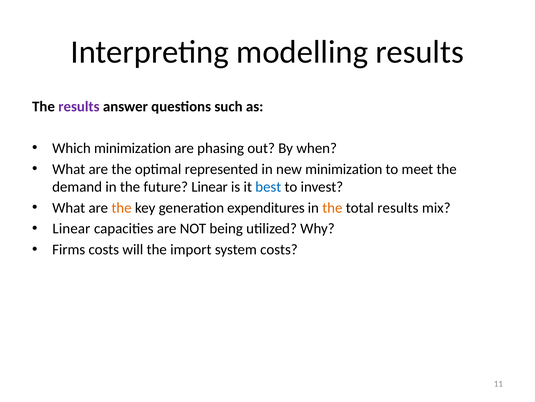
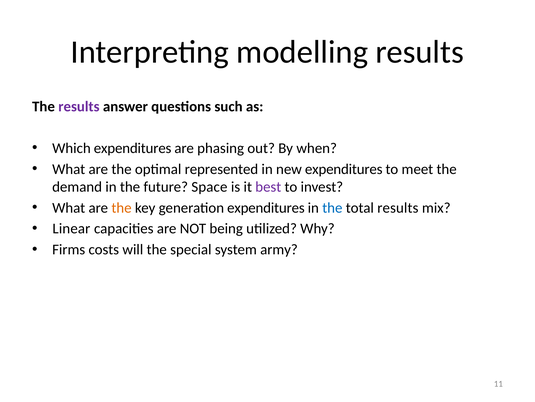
Which minimization: minimization -> expenditures
new minimization: minimization -> expenditures
future Linear: Linear -> Space
best colour: blue -> purple
the at (332, 207) colour: orange -> blue
import: import -> special
system costs: costs -> army
